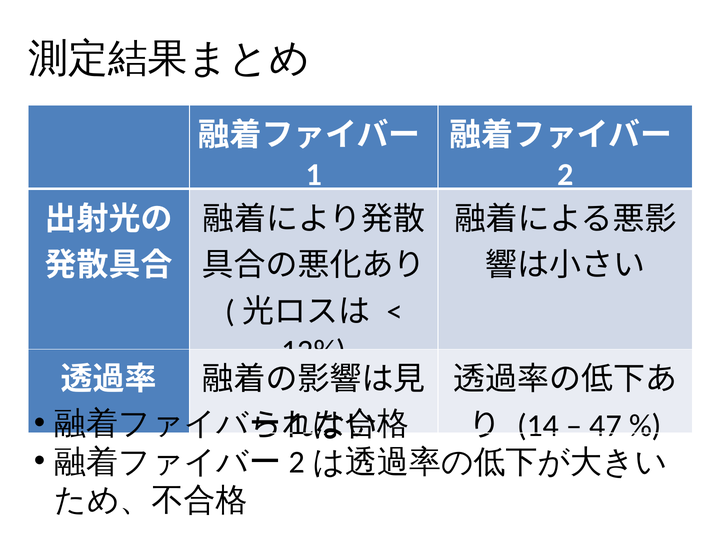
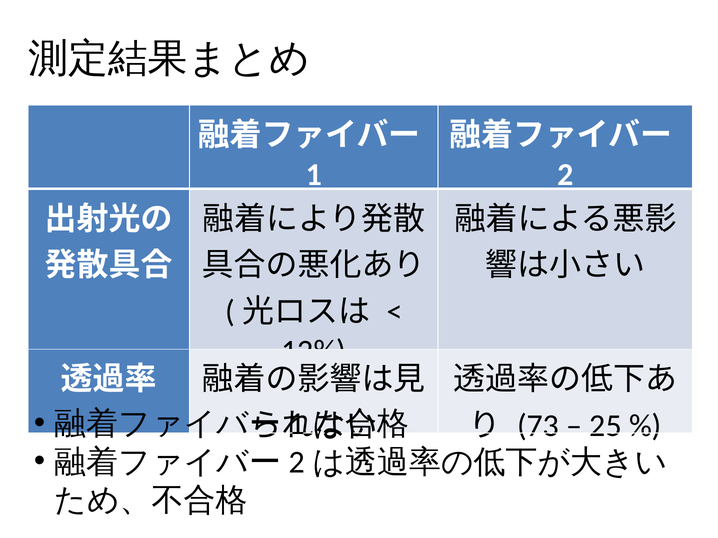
14: 14 -> 73
47: 47 -> 25
